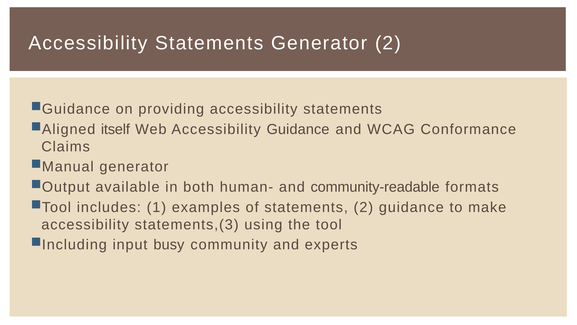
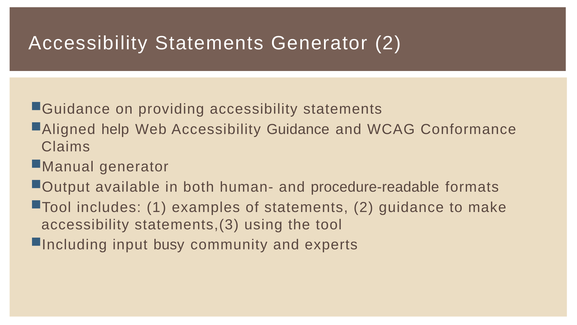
itself: itself -> help
community-readable: community-readable -> procedure-readable
